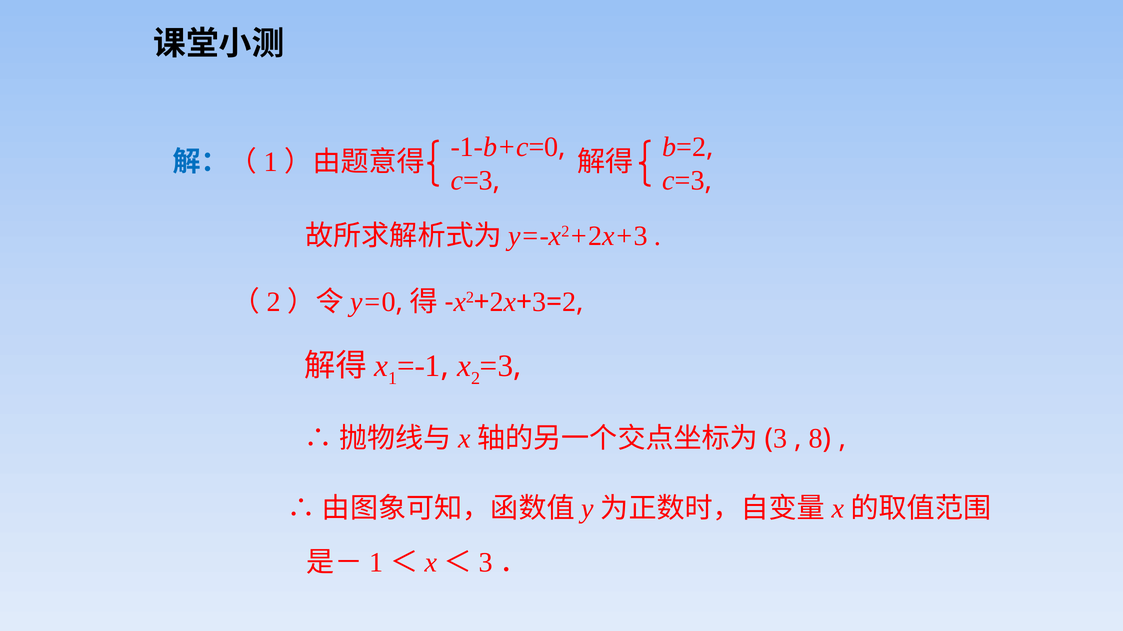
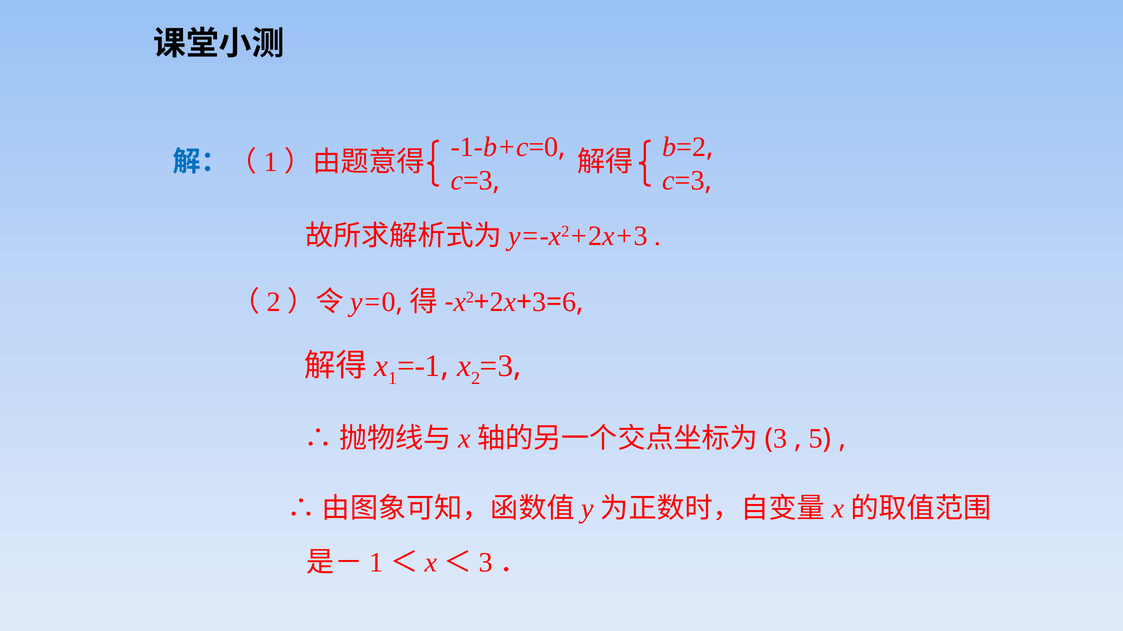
2 at (569, 302): 2 -> 6
8: 8 -> 5
